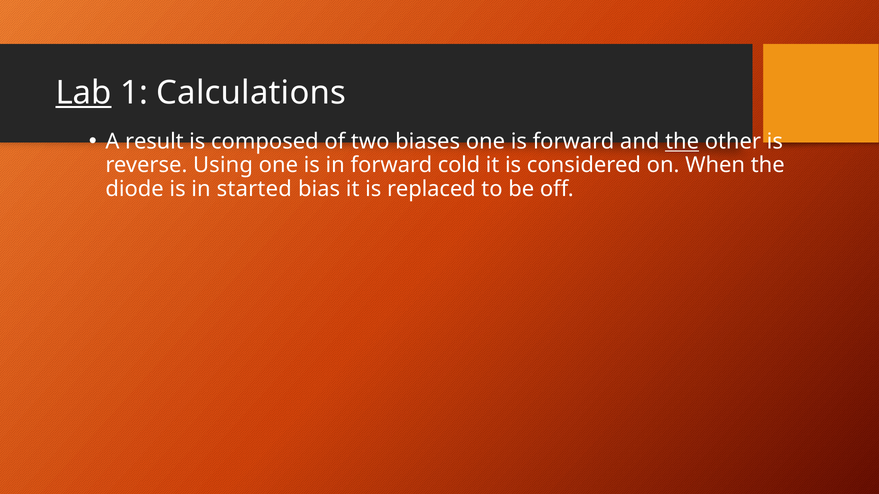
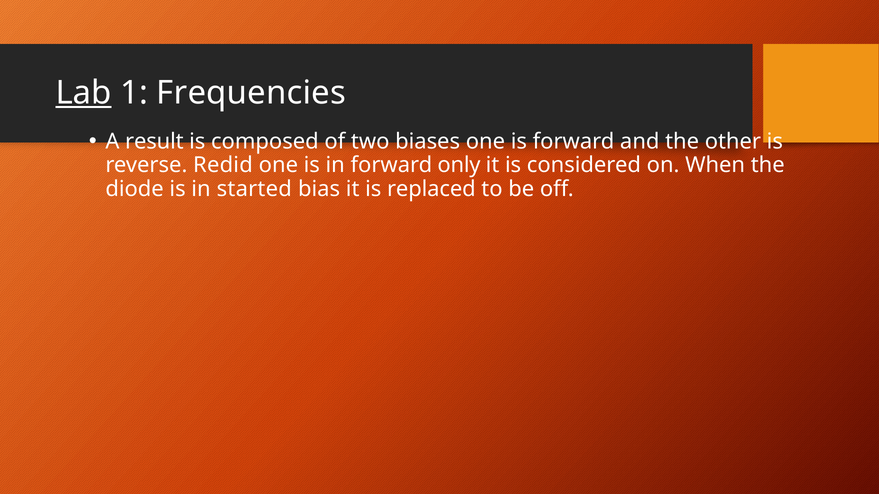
Calculations: Calculations -> Frequencies
the at (682, 142) underline: present -> none
Using: Using -> Redid
cold: cold -> only
